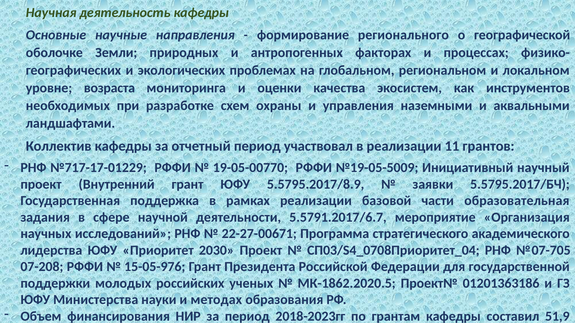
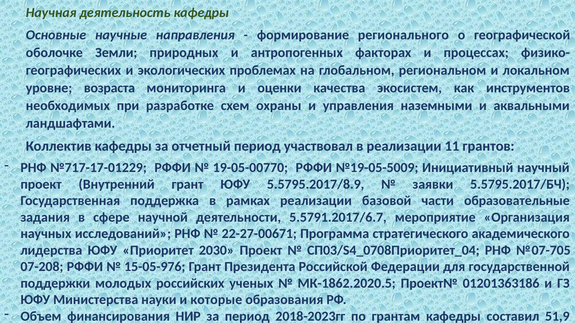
образовательная: образовательная -> образовательные
методах: методах -> которые
